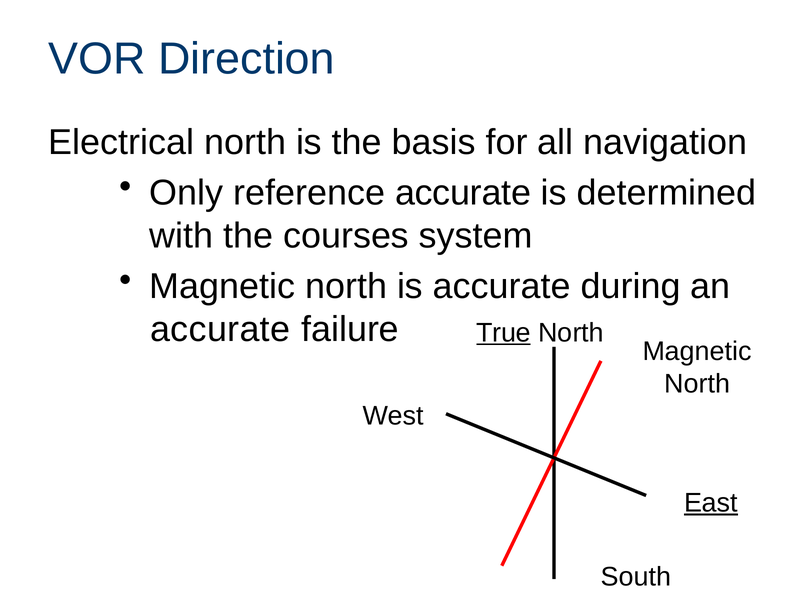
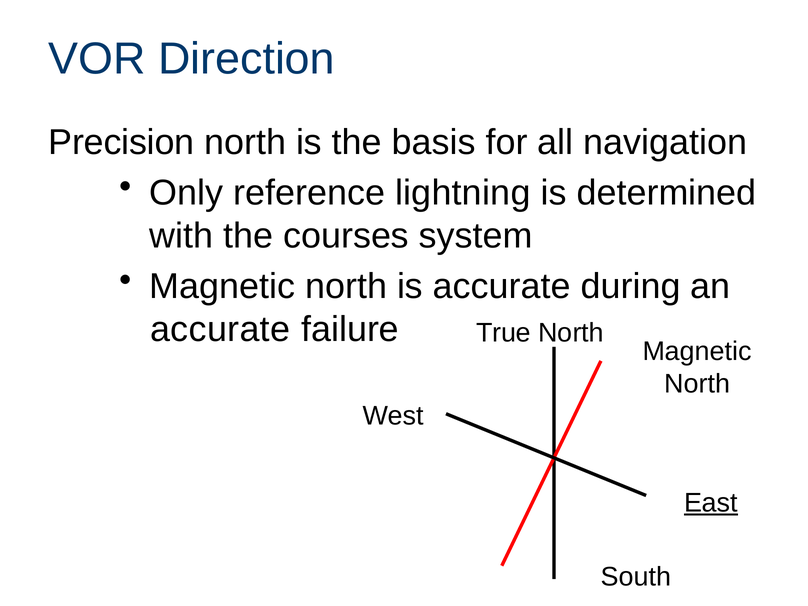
Electrical: Electrical -> Precision
reference accurate: accurate -> lightning
True underline: present -> none
